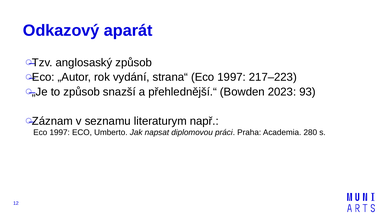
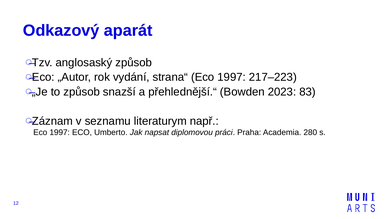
93: 93 -> 83
